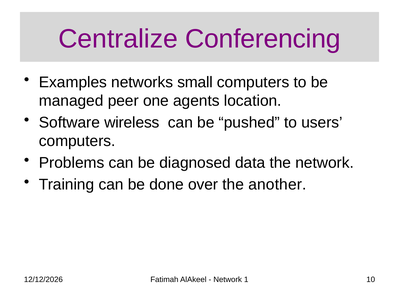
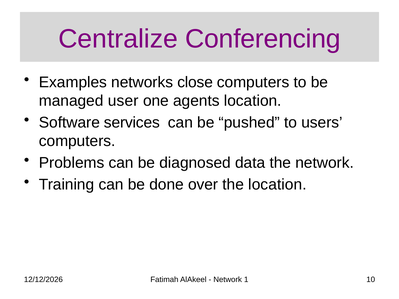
small: small -> close
peer: peer -> user
wireless: wireless -> services
the another: another -> location
